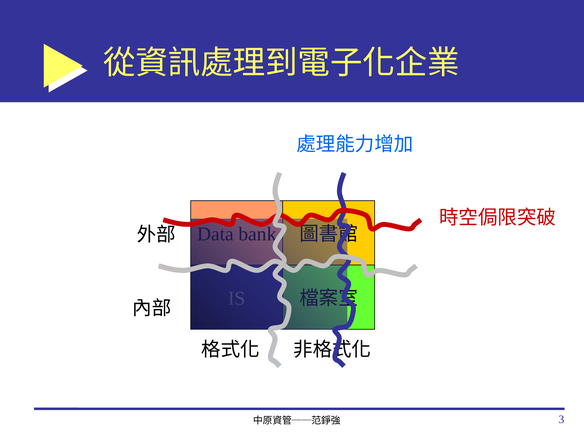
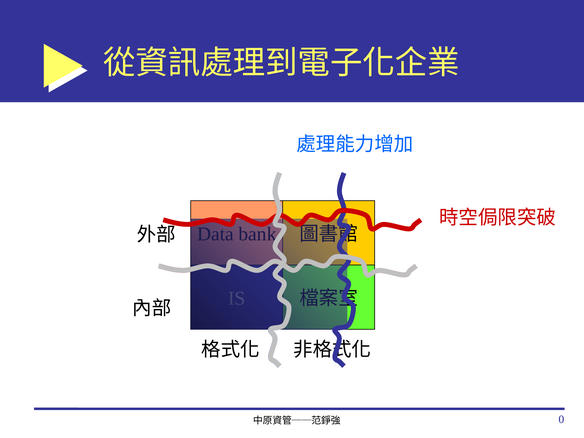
3: 3 -> 0
